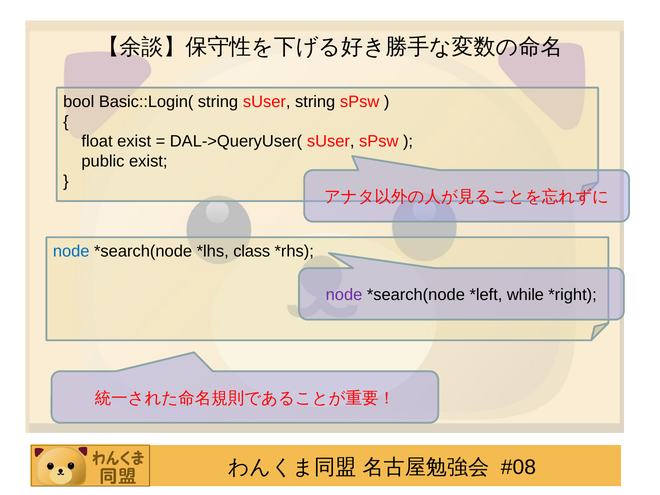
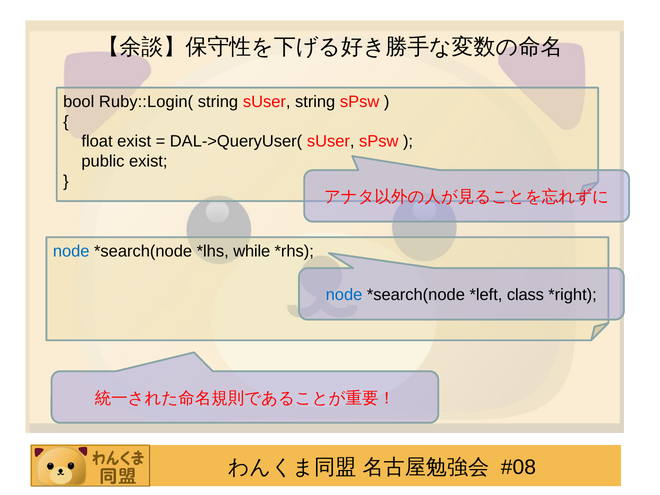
Basic::Login(: Basic::Login( -> Ruby::Login(
class: class -> while
node at (344, 295) colour: purple -> blue
while: while -> class
